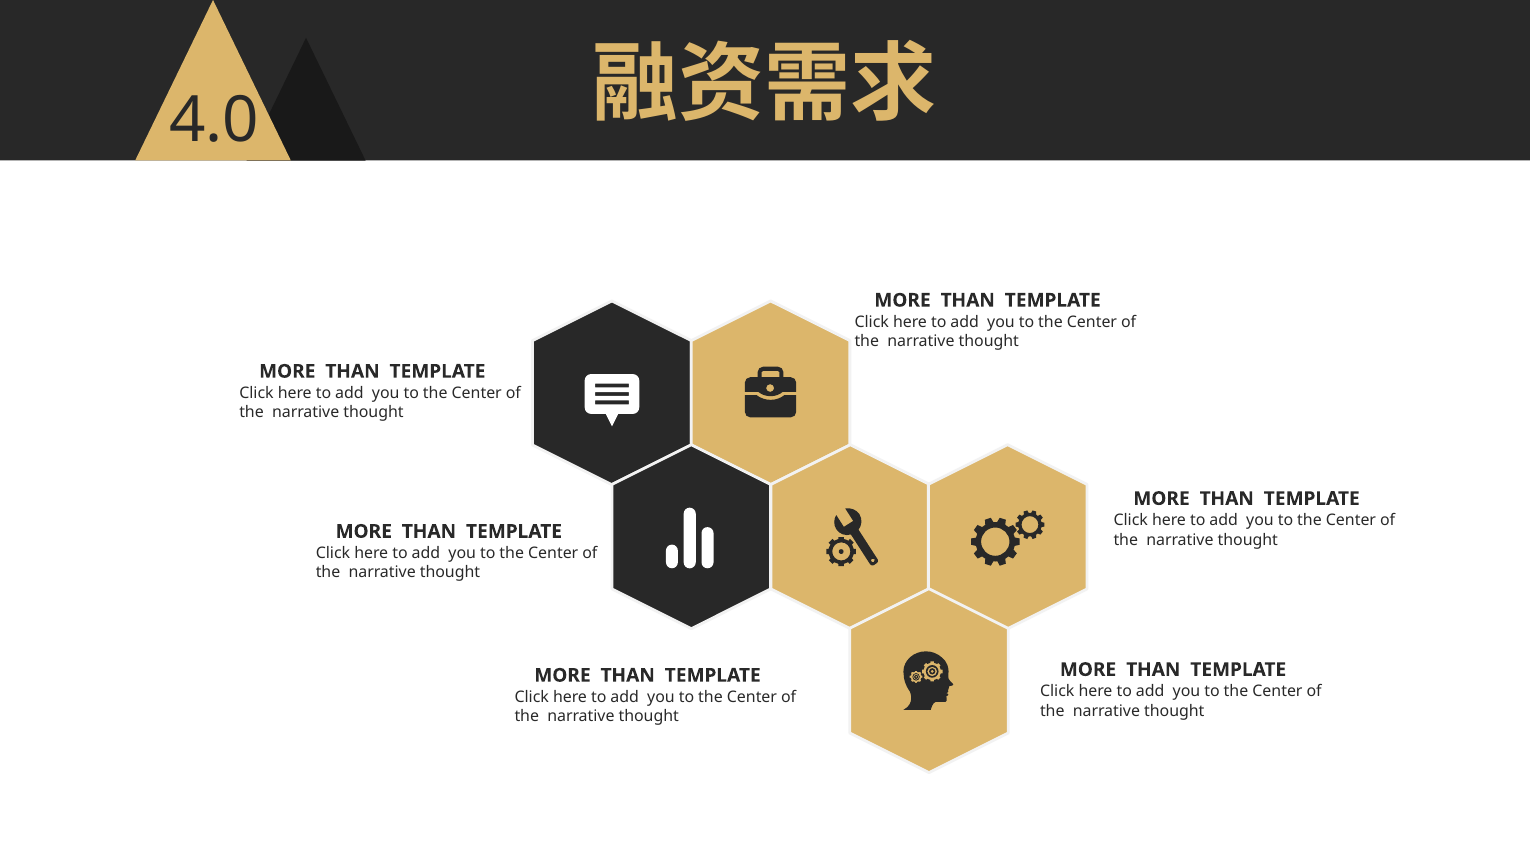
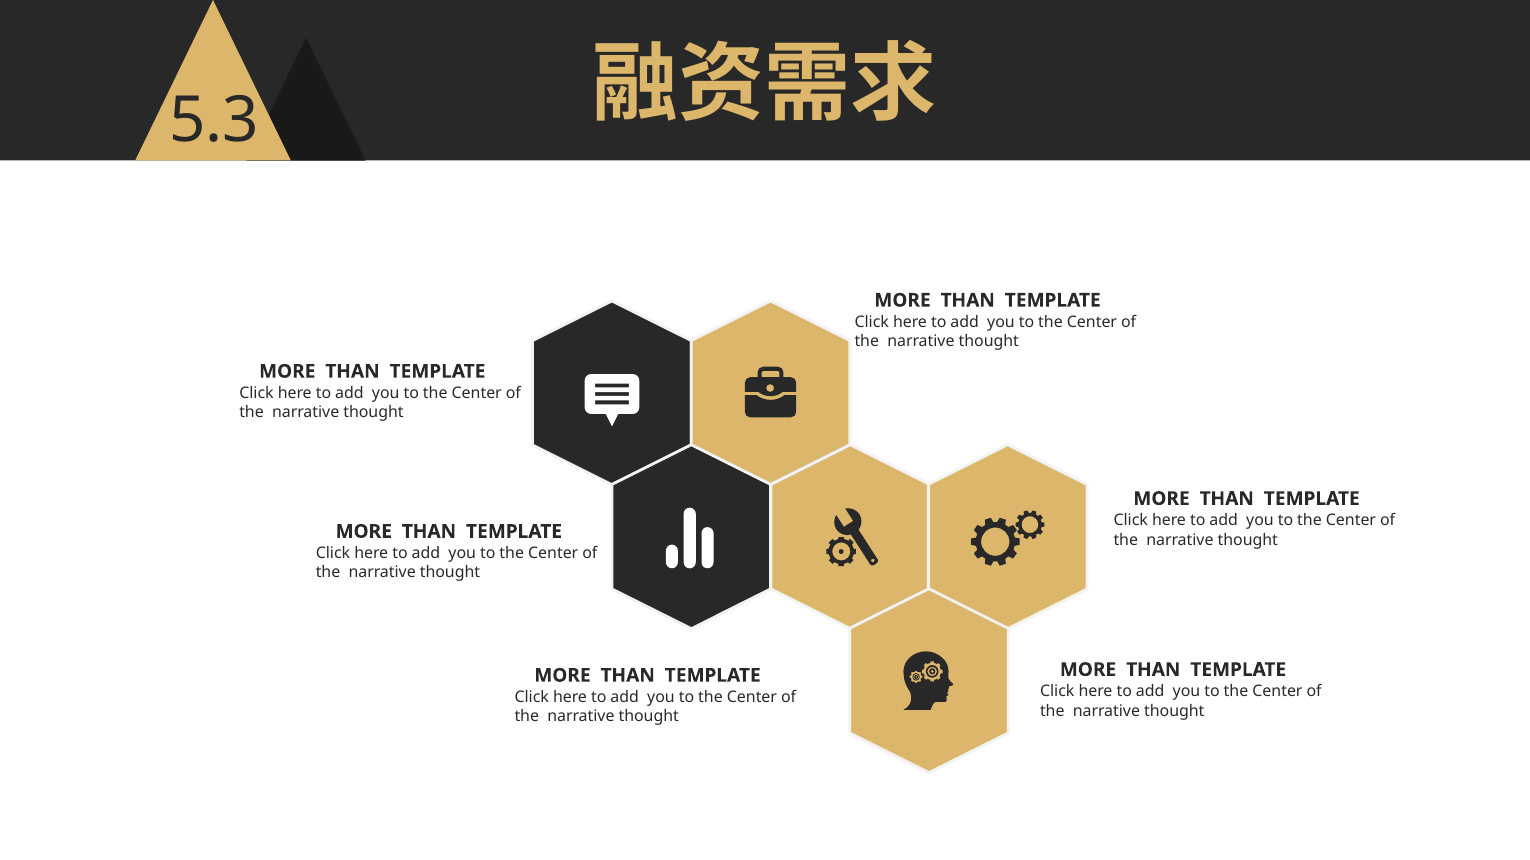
4.0: 4.0 -> 5.3
